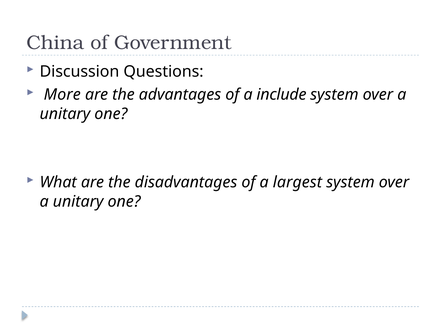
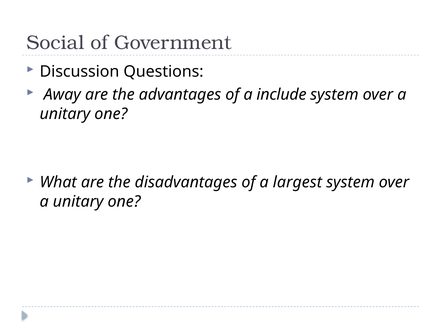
China: China -> Social
More: More -> Away
